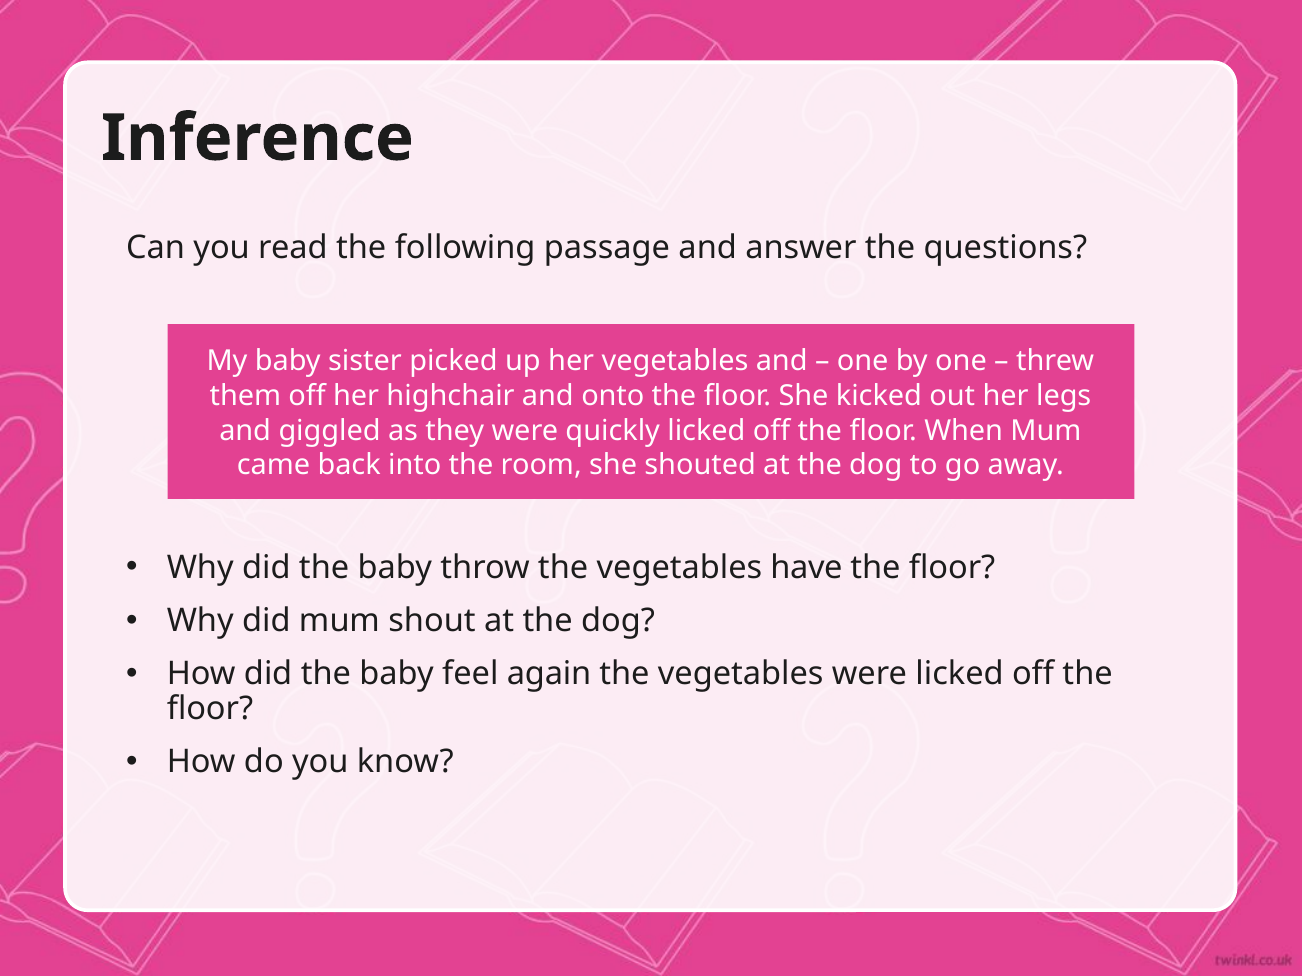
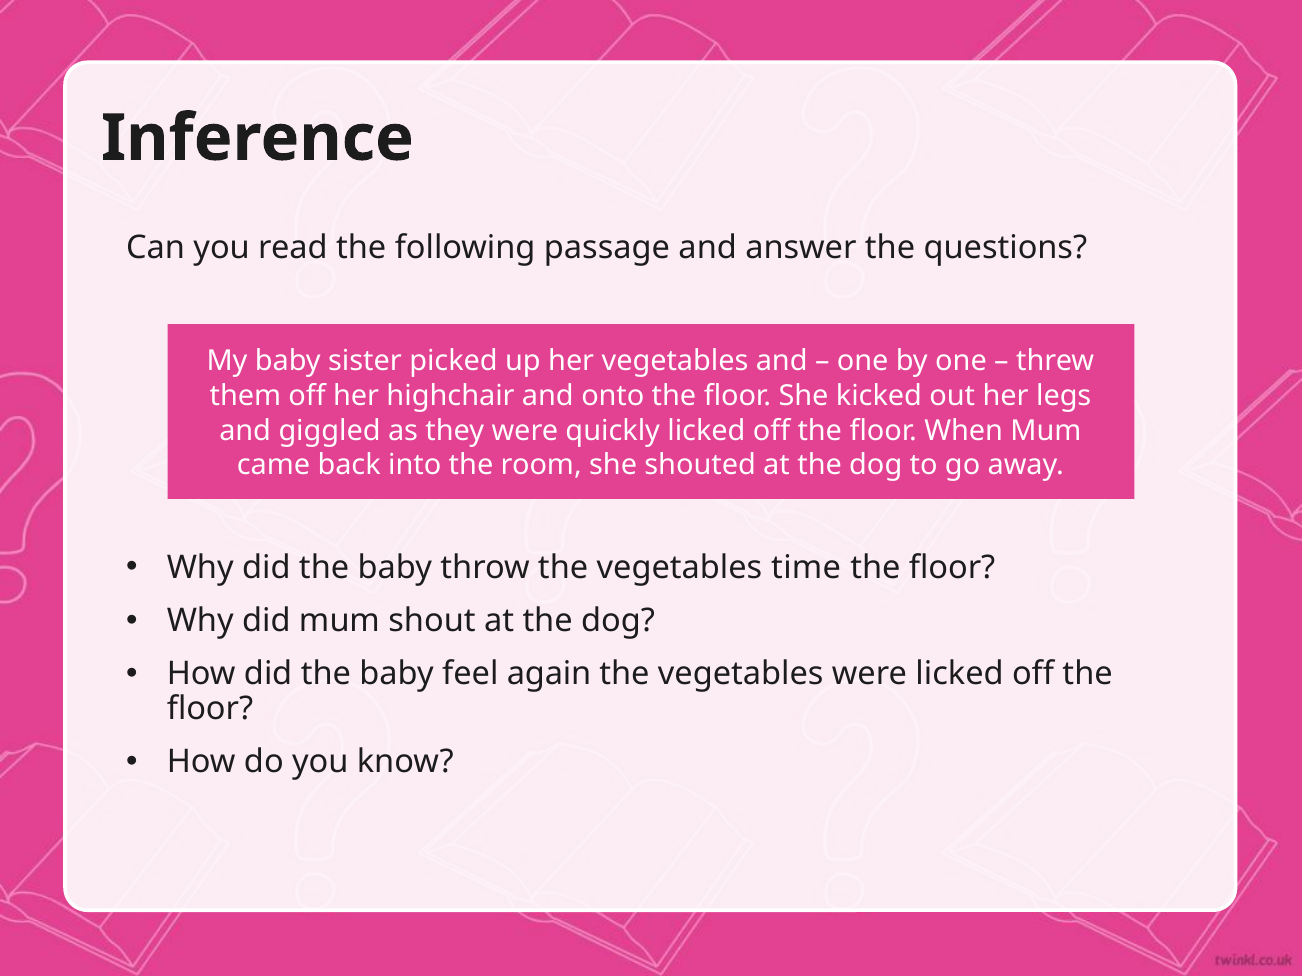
have: have -> time
